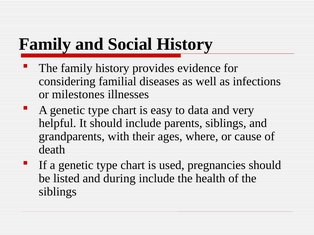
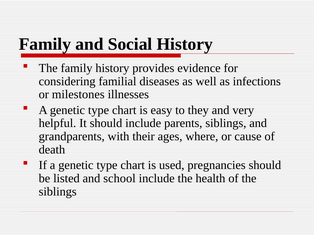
data: data -> they
during: during -> school
